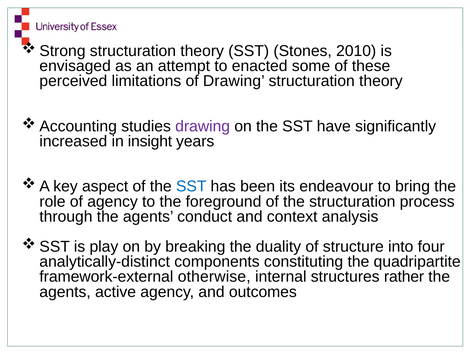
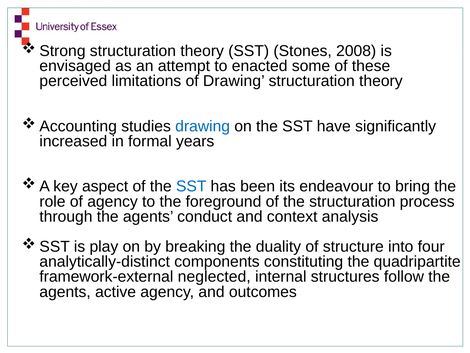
2010: 2010 -> 2008
drawing at (203, 126) colour: purple -> blue
insight: insight -> formal
otherwise: otherwise -> neglected
rather: rather -> follow
